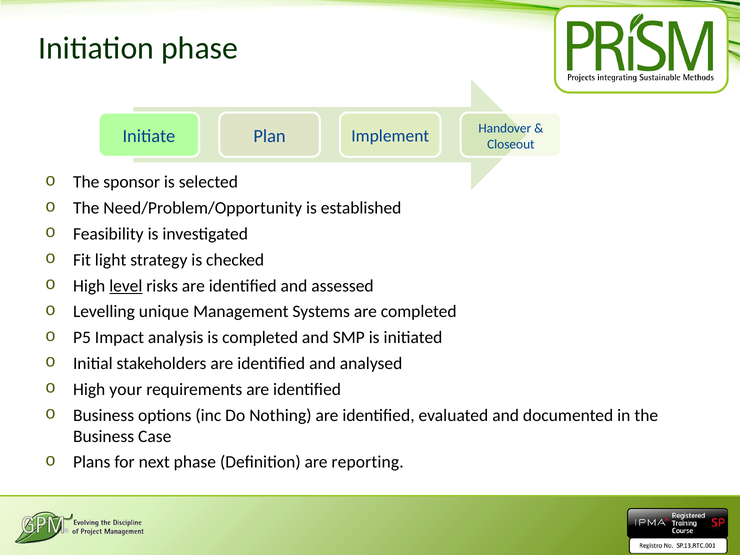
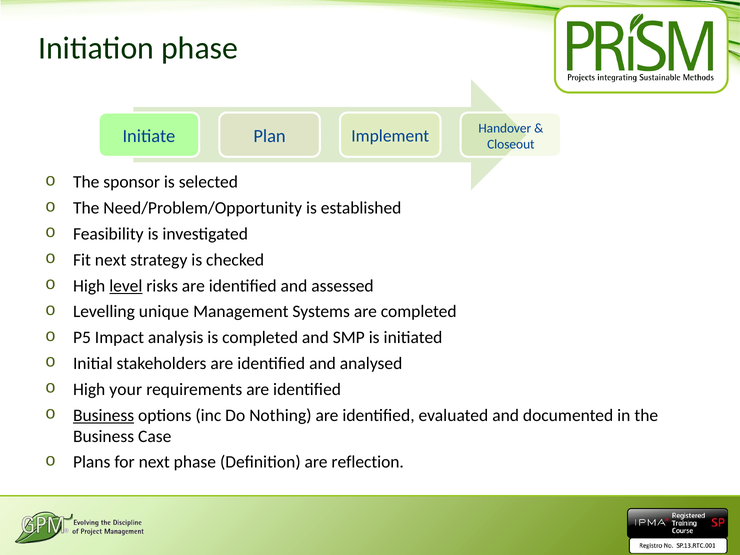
Fit light: light -> next
Business at (104, 415) underline: none -> present
reporting: reporting -> reflection
